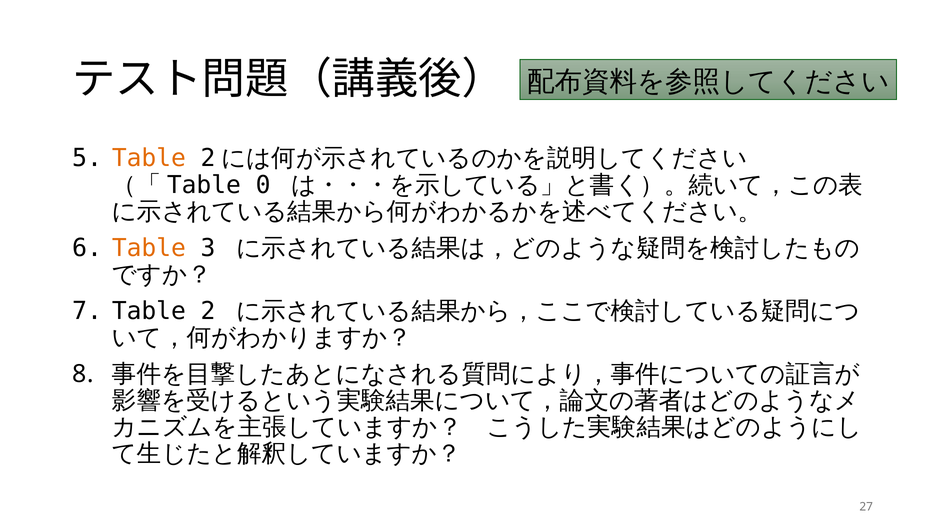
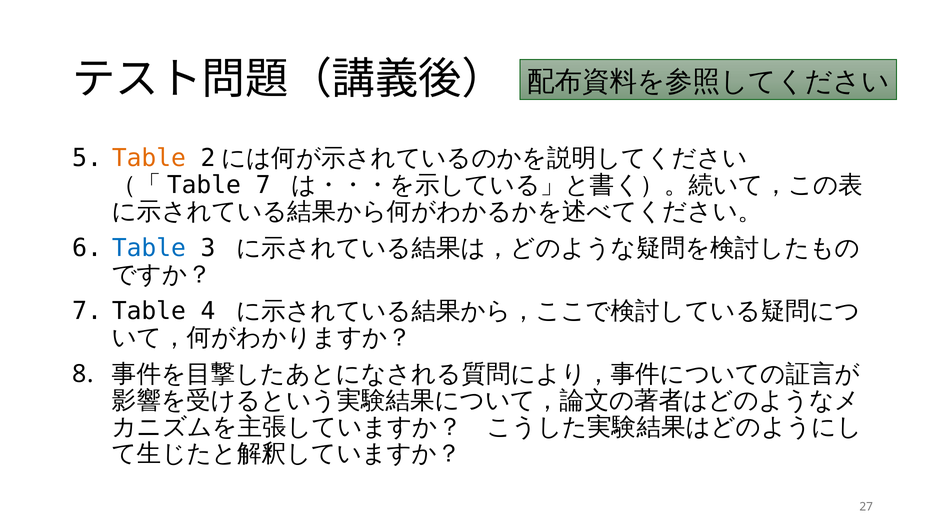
0 at (263, 185): 0 -> 7
Table at (149, 248) colour: orange -> blue
2: 2 -> 4
